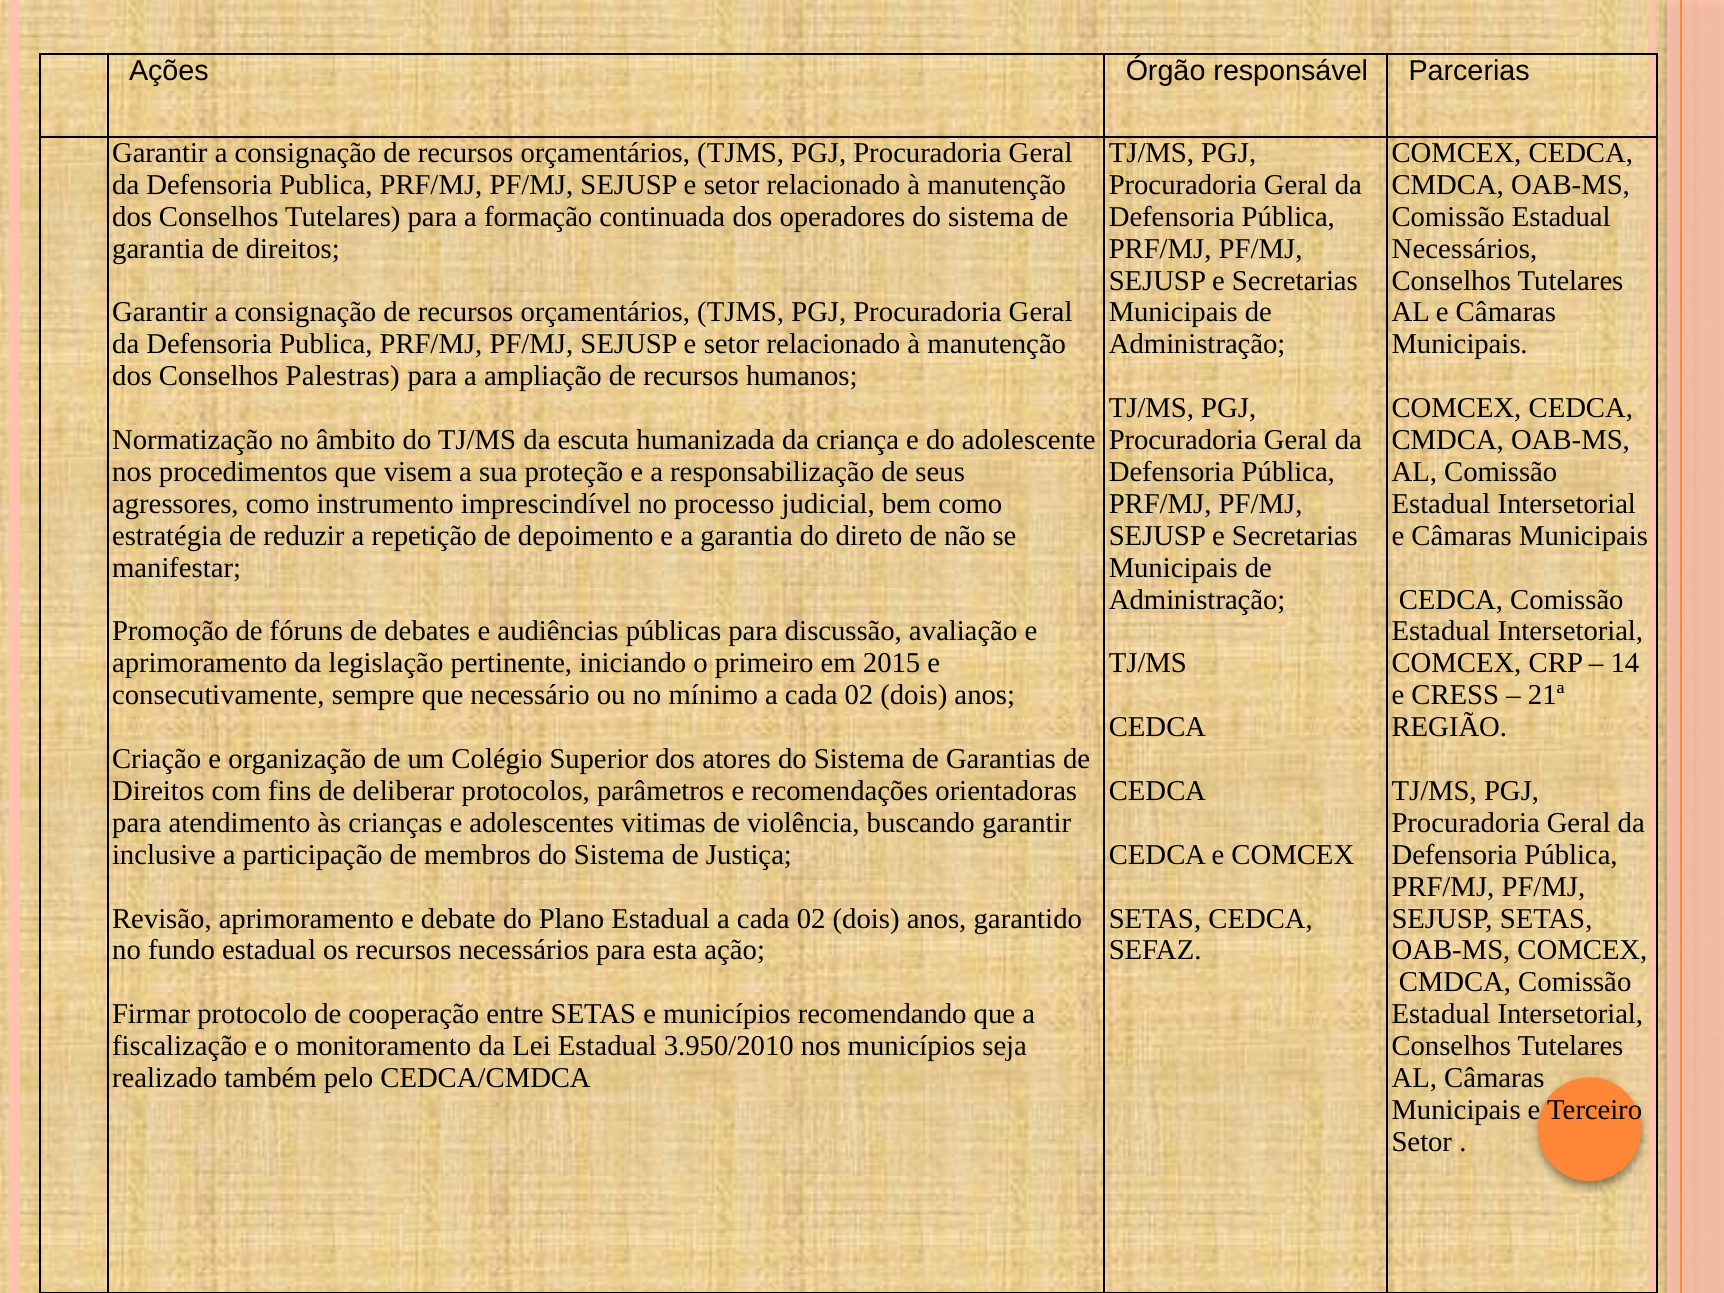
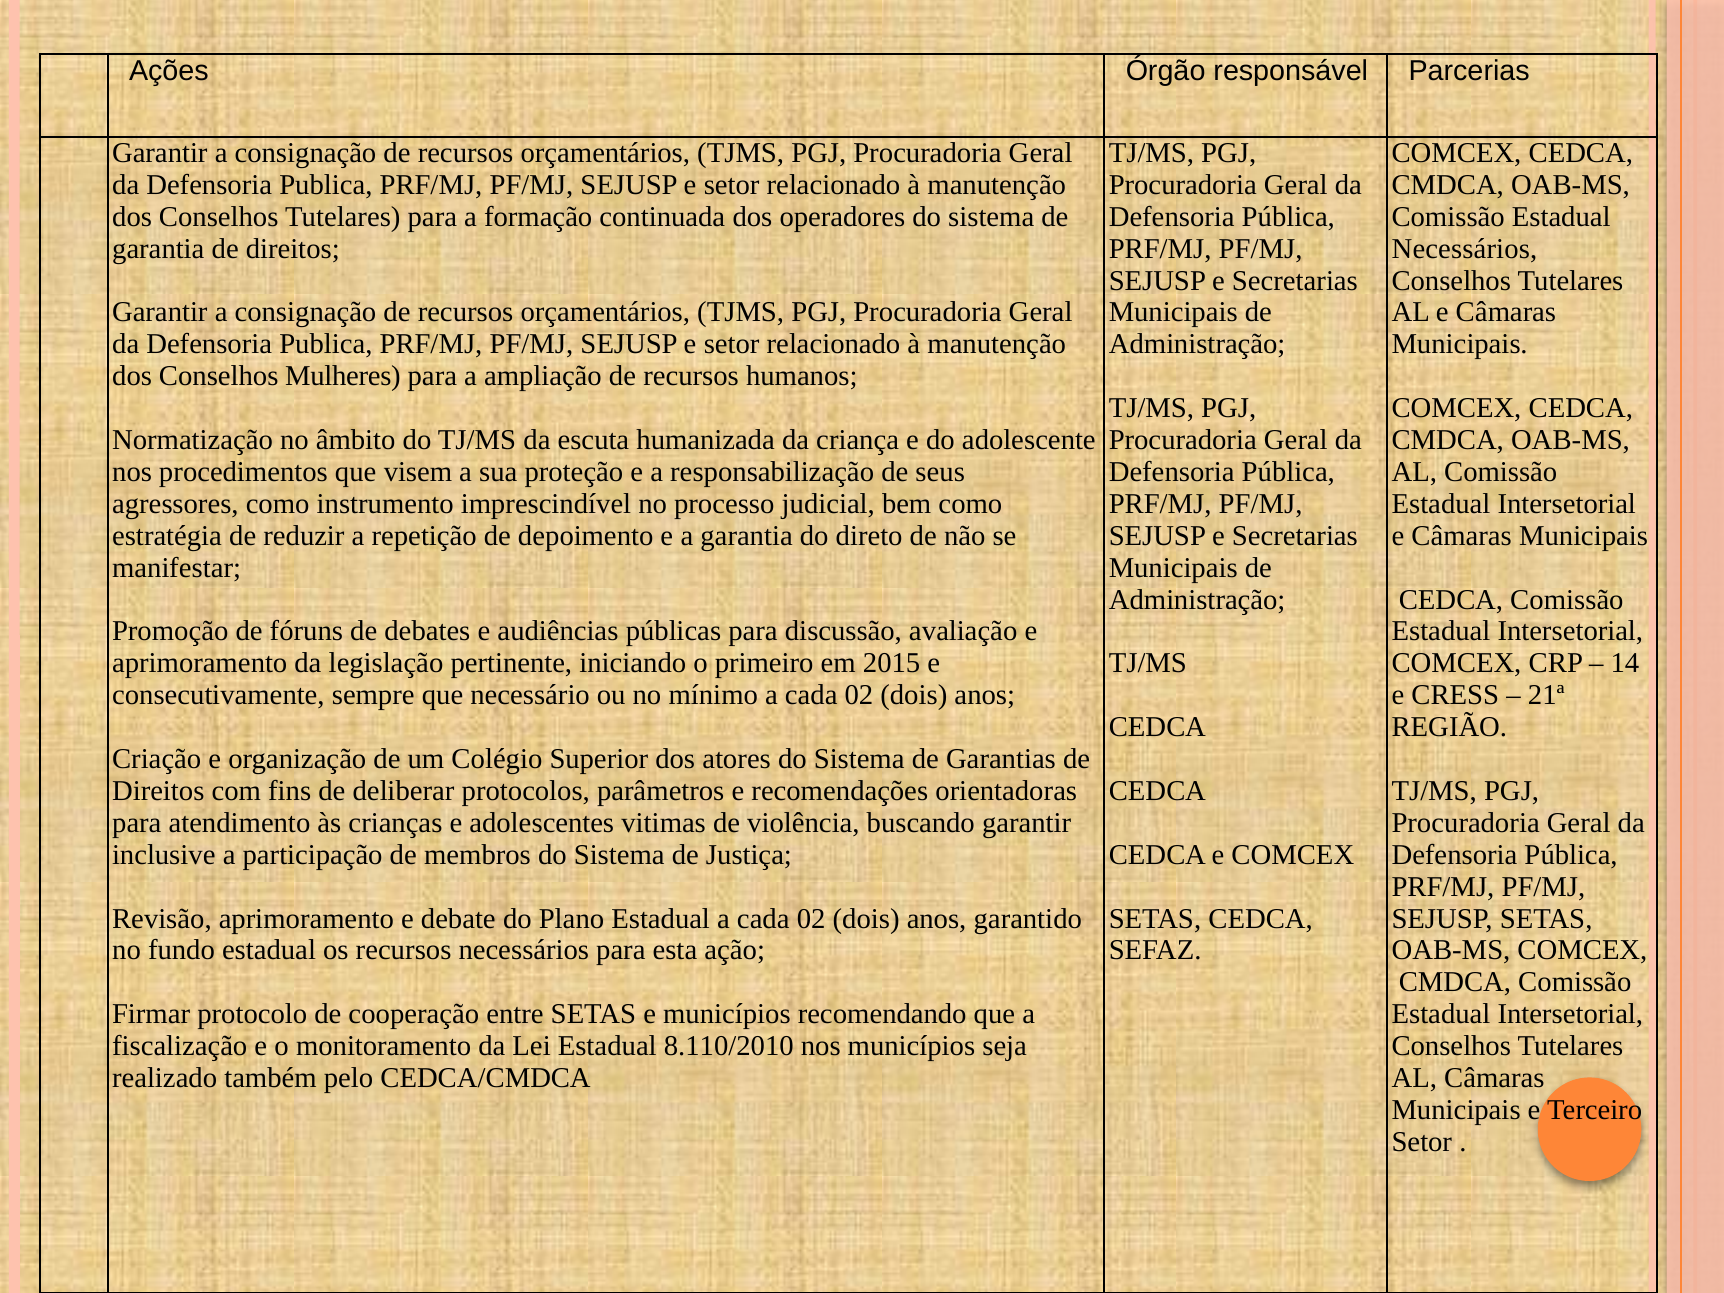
Palestras: Palestras -> Mulheres
3.950/2010: 3.950/2010 -> 8.110/2010
